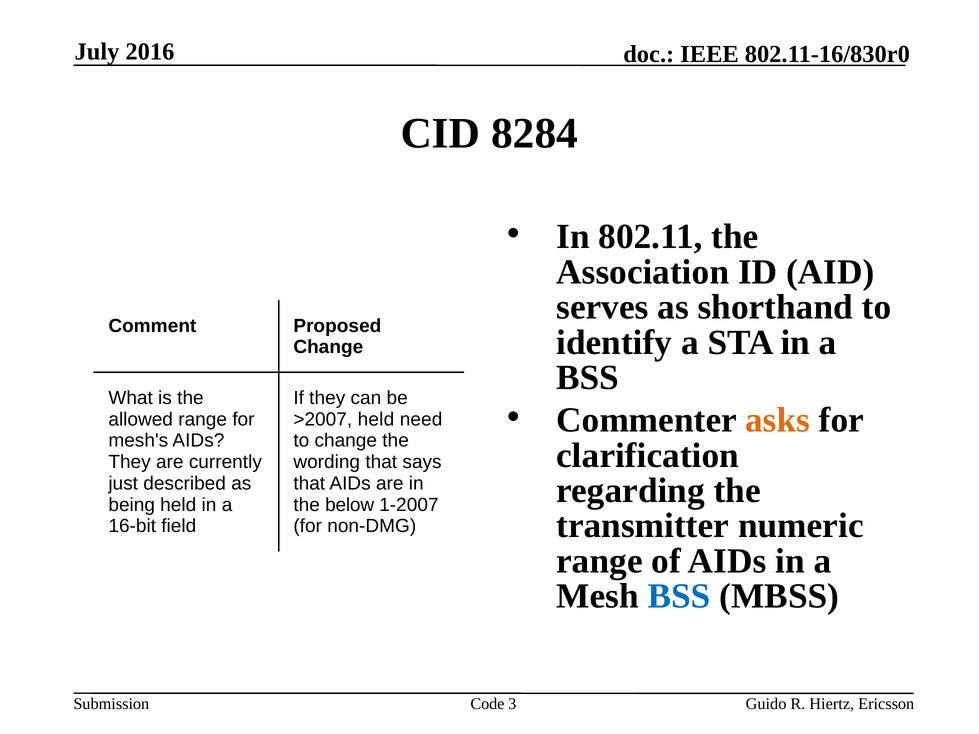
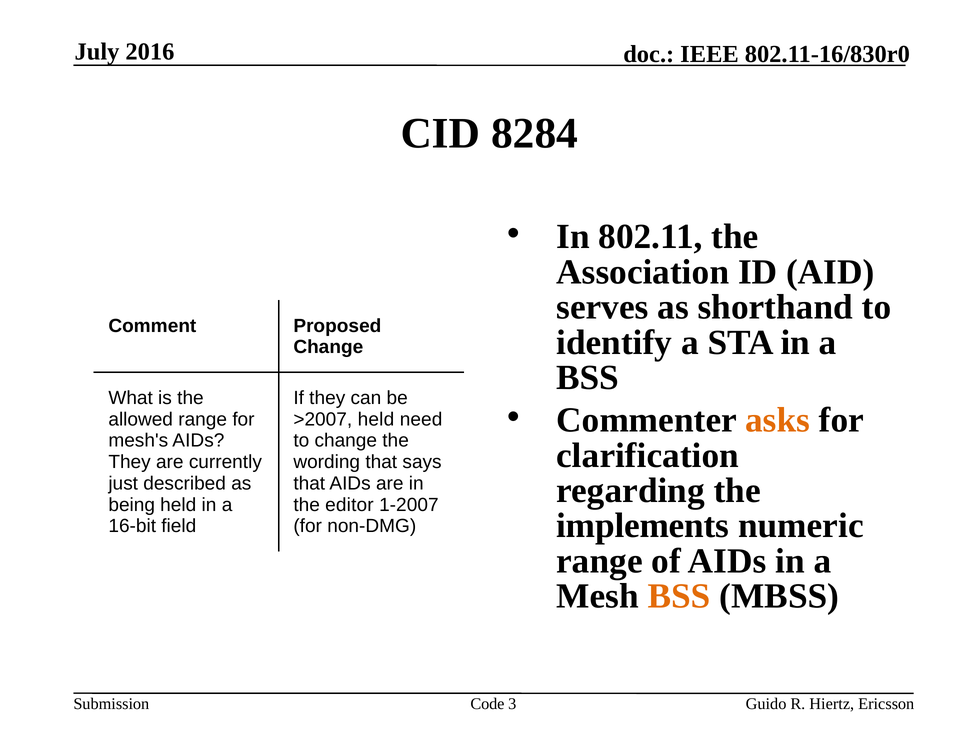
below: below -> editor
transmitter: transmitter -> implements
BSS at (679, 596) colour: blue -> orange
